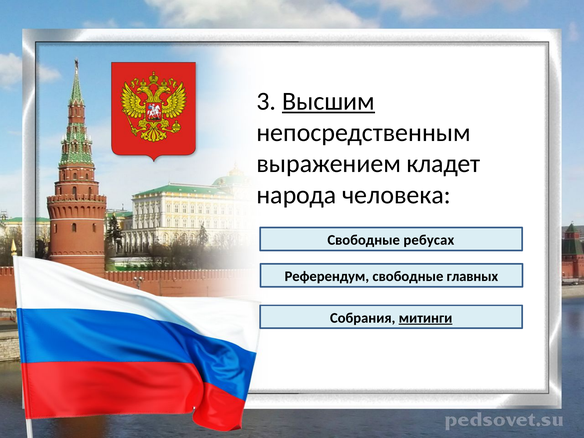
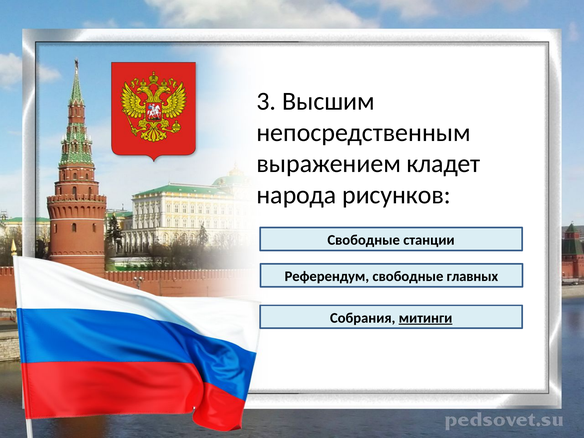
Высшим underline: present -> none
человека: человека -> рисунков
ребусах: ребусах -> станции
